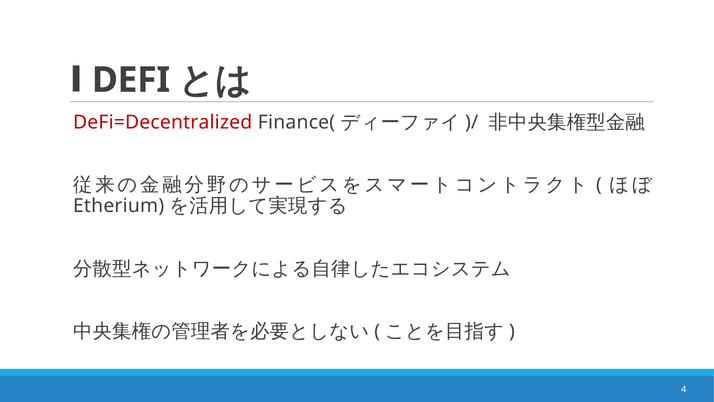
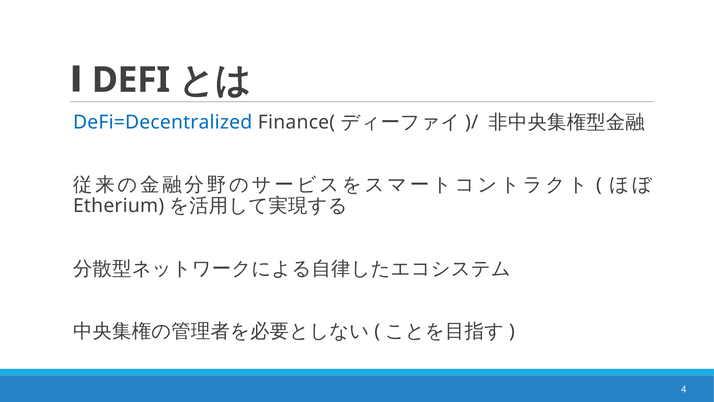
DeFi=Decentralized colour: red -> blue
